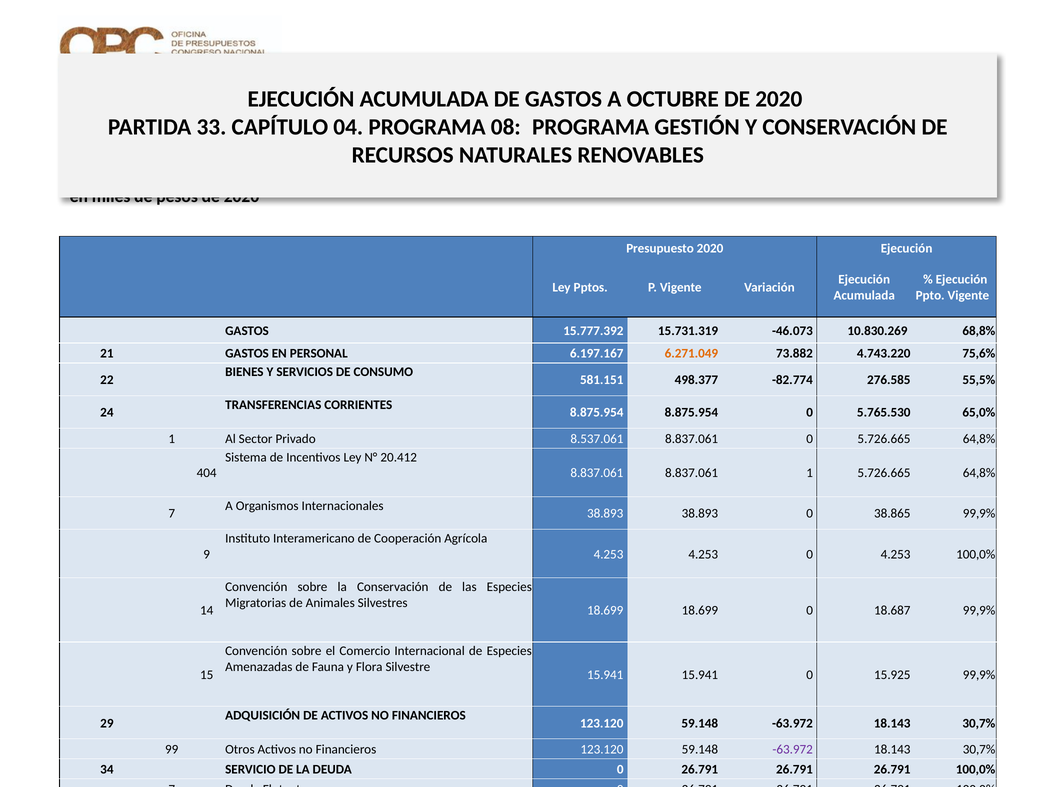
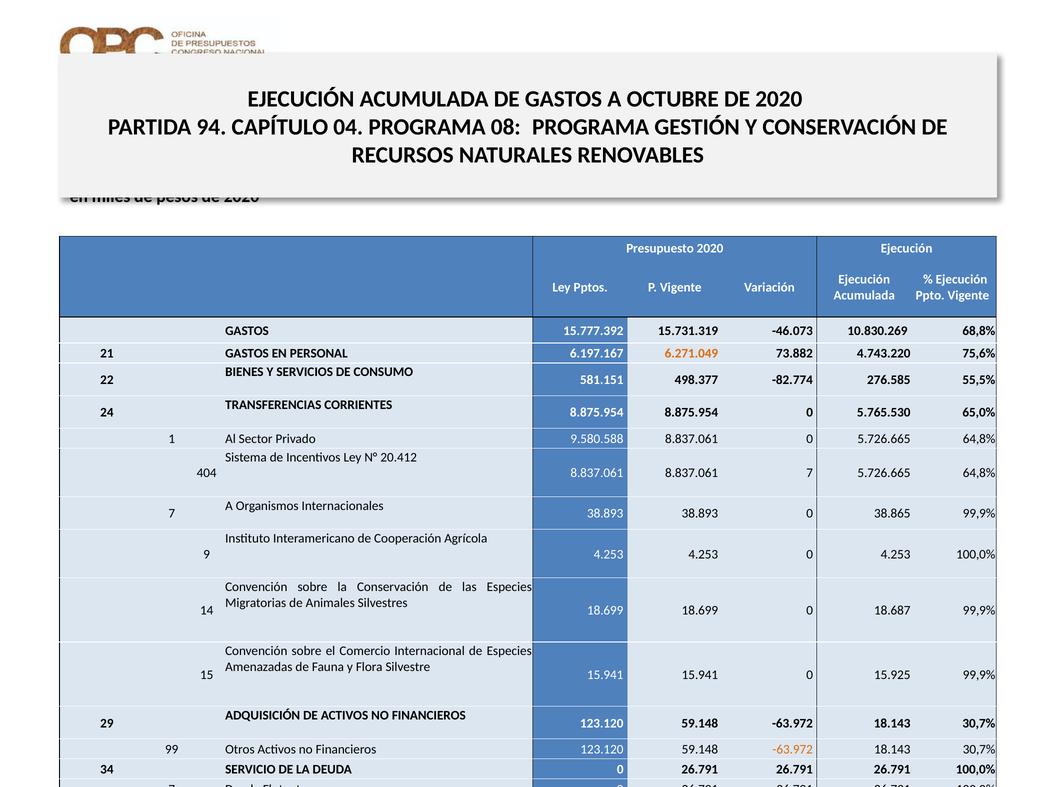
33: 33 -> 94
8.537.061: 8.537.061 -> 9.580.588
8.837.061 1: 1 -> 7
-63.972 at (793, 749) colour: purple -> orange
